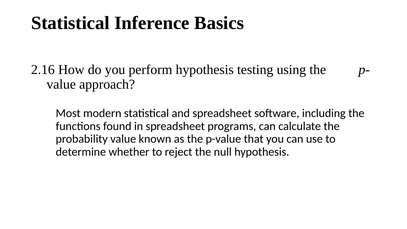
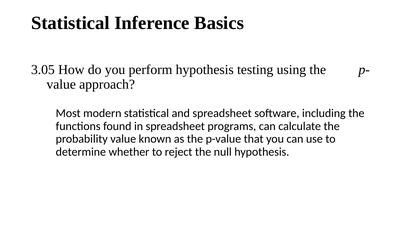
2.16: 2.16 -> 3.05
